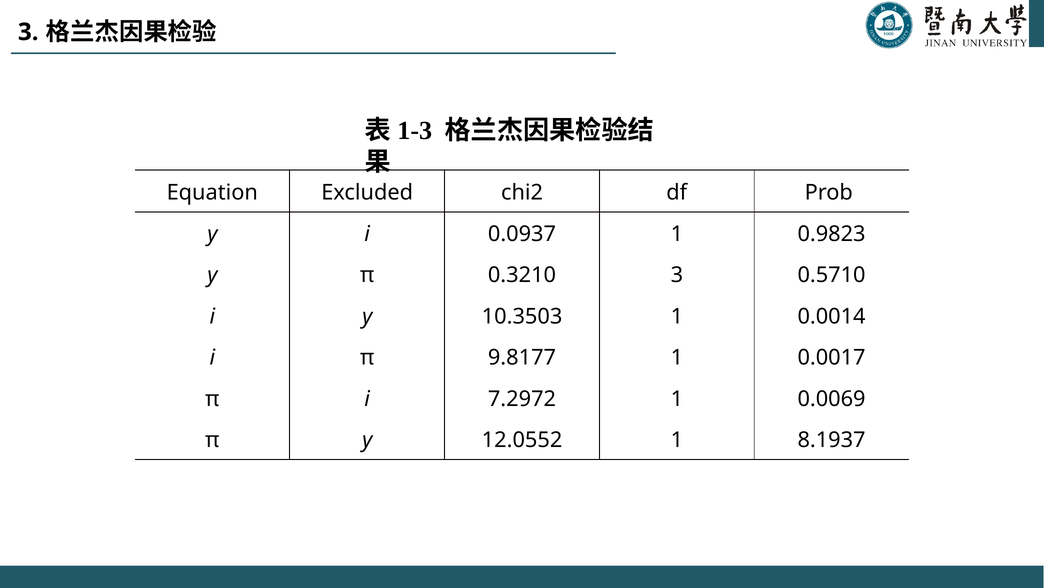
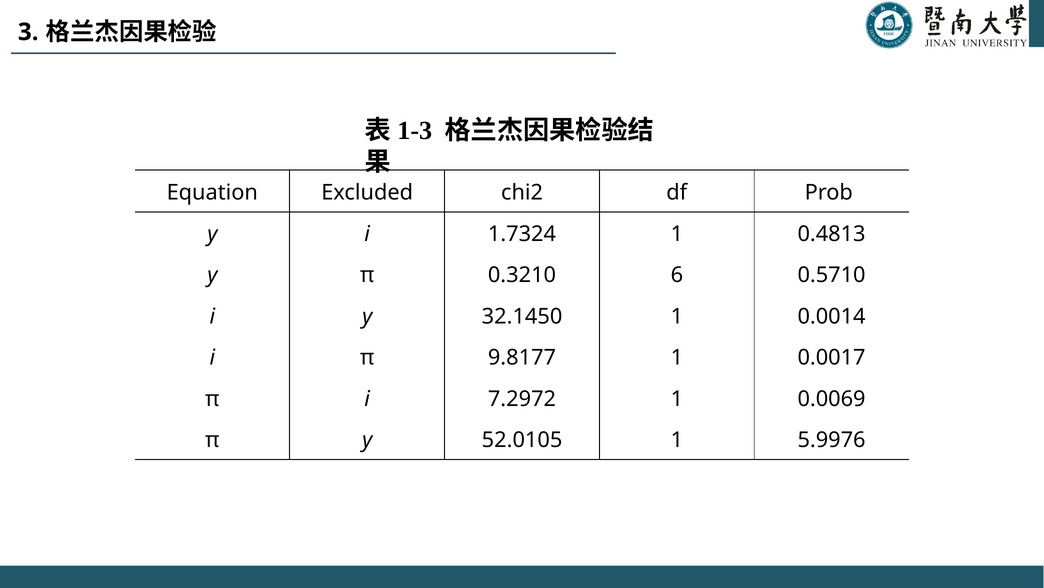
0.0937: 0.0937 -> 1.7324
0.9823: 0.9823 -> 0.4813
0.3210 3: 3 -> 6
10.3503: 10.3503 -> 32.1450
12.0552: 12.0552 -> 52.0105
8.1937: 8.1937 -> 5.9976
